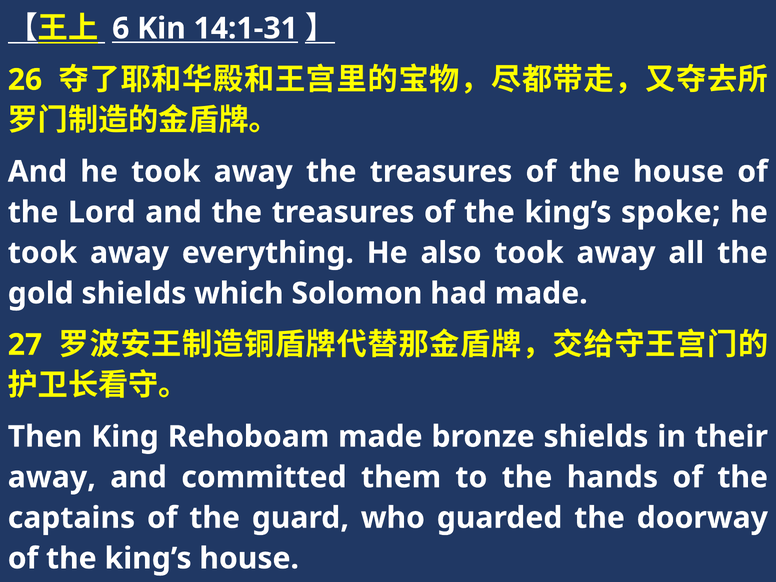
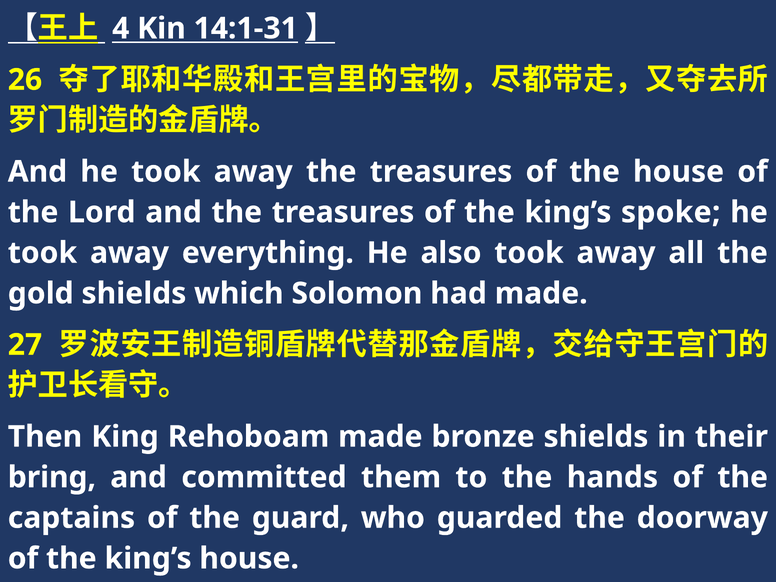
6: 6 -> 4
away at (52, 477): away -> bring
